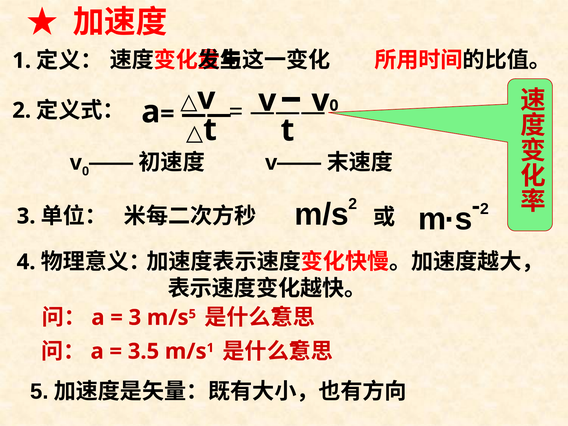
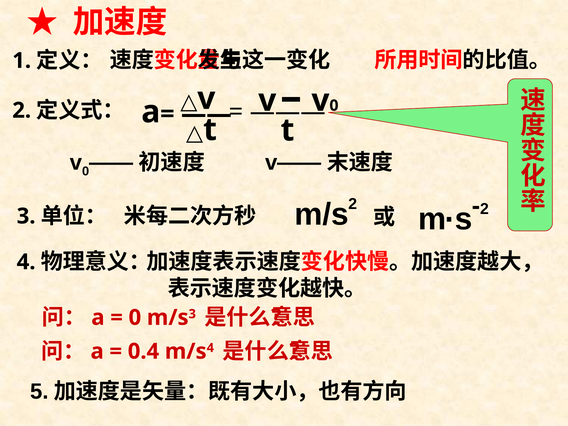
3 at (135, 318): 3 -> 0
m/s 5: 5 -> 3
3.5: 3.5 -> 0.4
m/s 1: 1 -> 4
